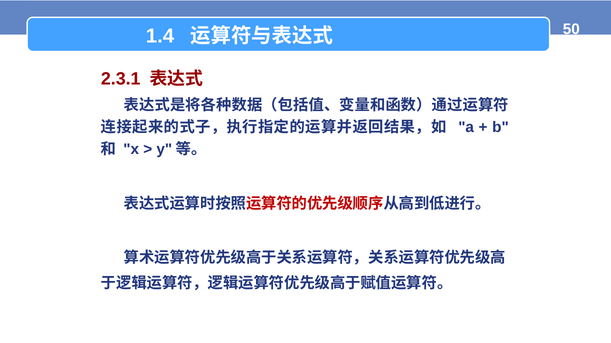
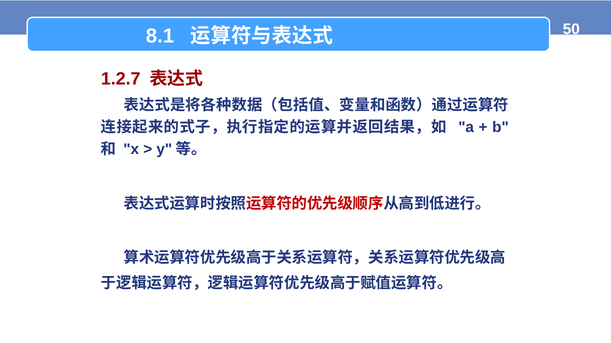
1.4: 1.4 -> 8.1
2.3.1: 2.3.1 -> 1.2.7
